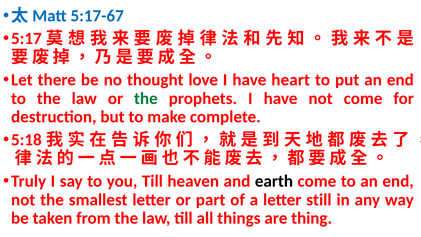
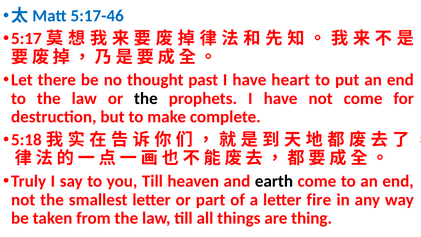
5:17-67: 5:17-67 -> 5:17-46
love: love -> past
the at (146, 98) colour: green -> black
still: still -> fire
